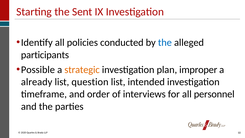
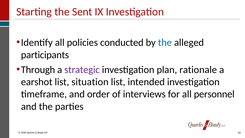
Possible: Possible -> Through
strategic colour: orange -> purple
improper: improper -> rationale
already: already -> earshot
question: question -> situation
